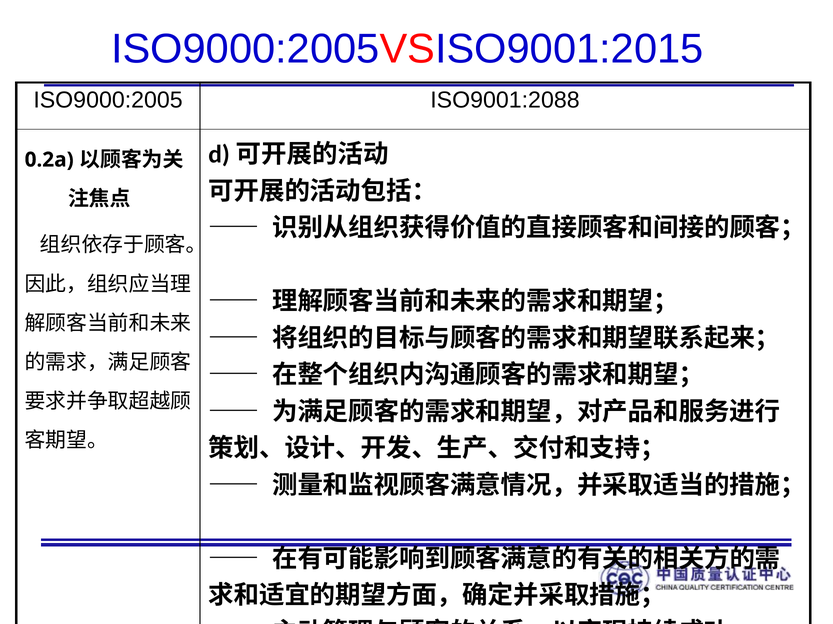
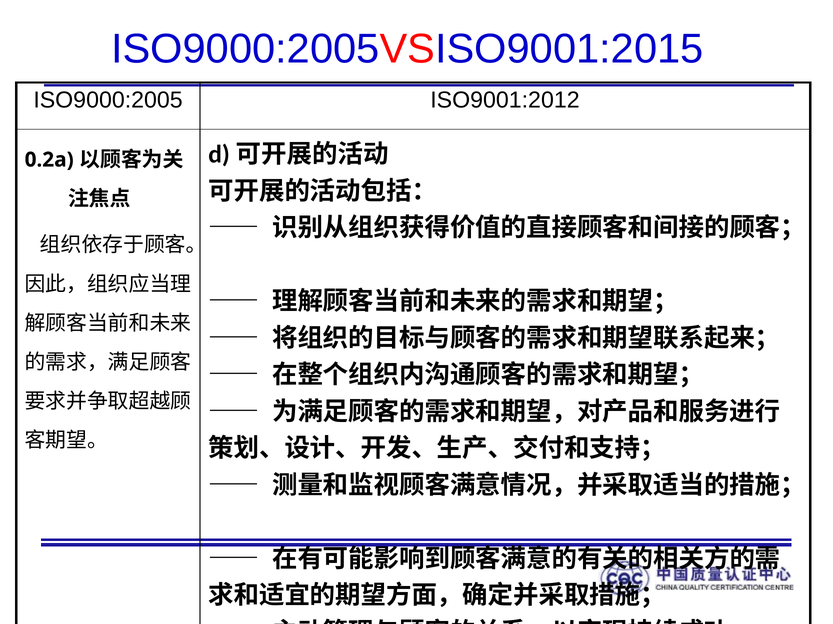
ISO9001:2088: ISO9001:2088 -> ISO9001:2012
